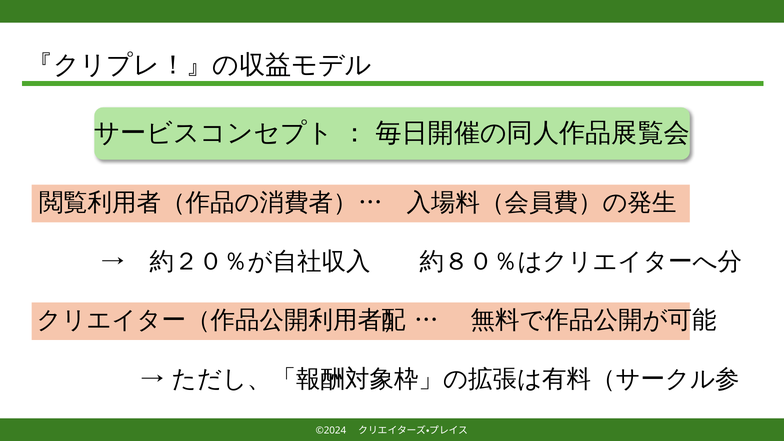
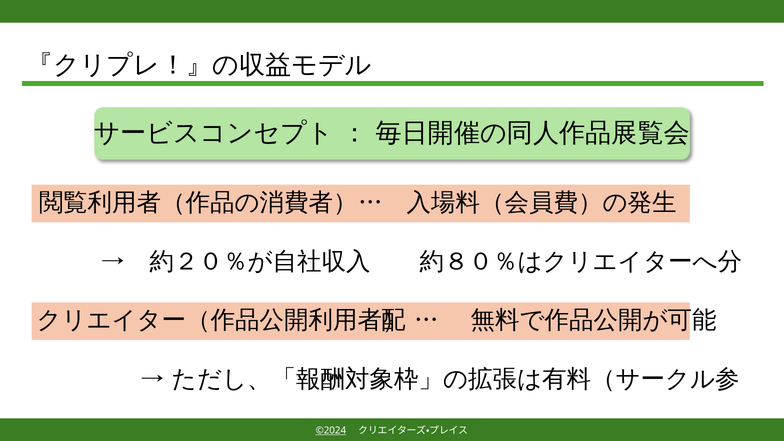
©2024 underline: none -> present
